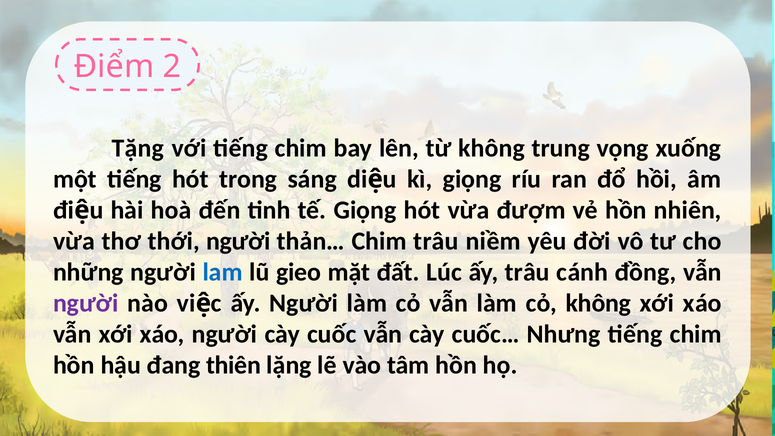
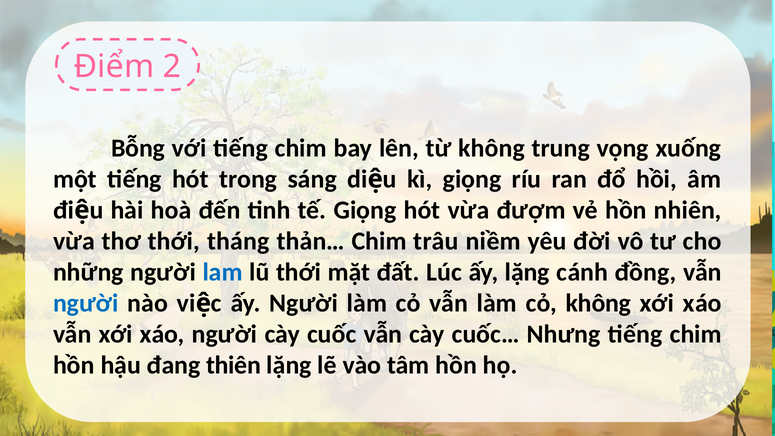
Tặng: Tặng -> Bỗng
thới người: người -> tháng
lũ gieo: gieo -> thới
ấy trâu: trâu -> lặng
người at (86, 303) colour: purple -> blue
